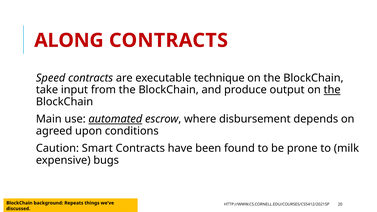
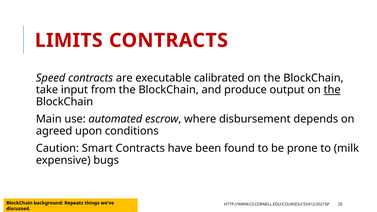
ALONG: ALONG -> LIMITS
technique: technique -> calibrated
automated underline: present -> none
